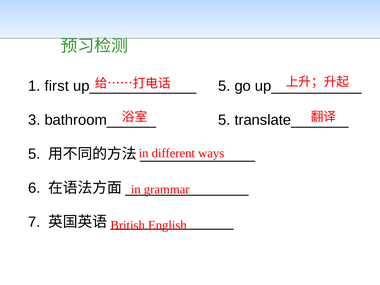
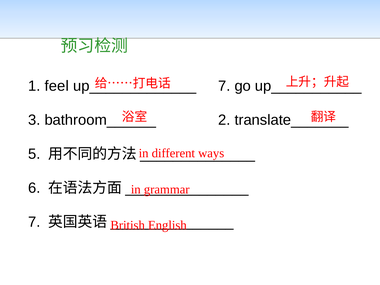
first: first -> feel
5 at (224, 86): 5 -> 7
5 at (224, 120): 5 -> 2
